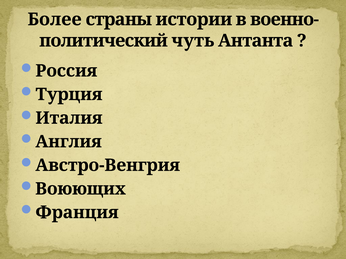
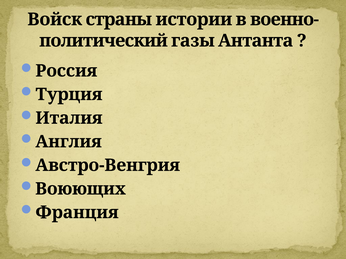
Более: Более -> Войск
чуть: чуть -> газы
